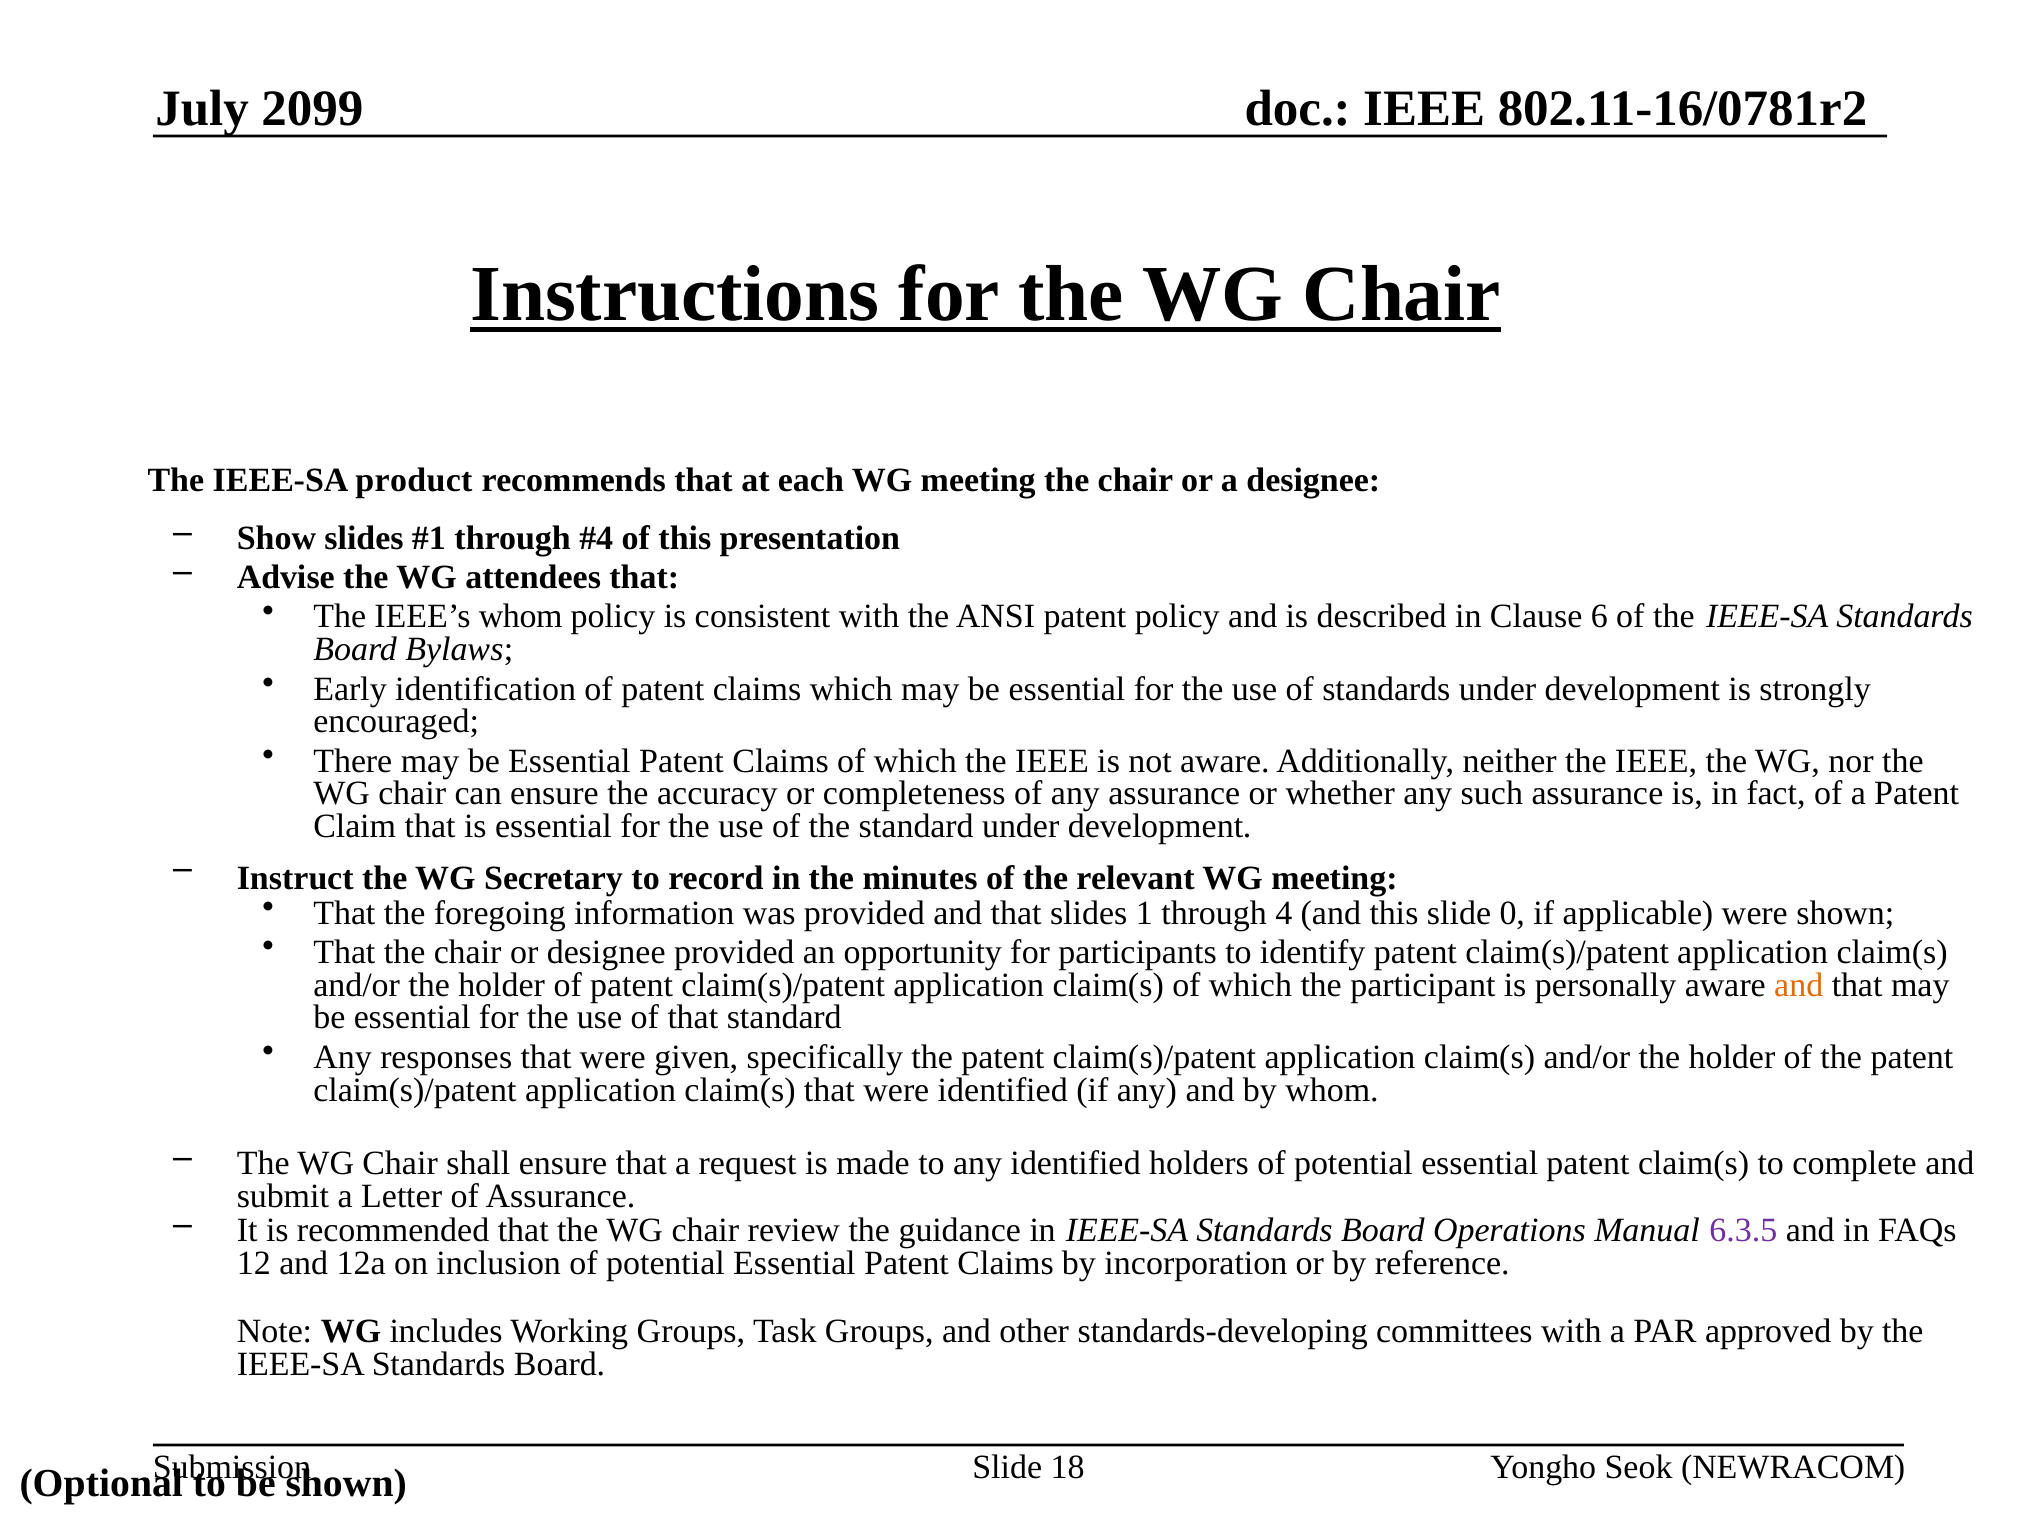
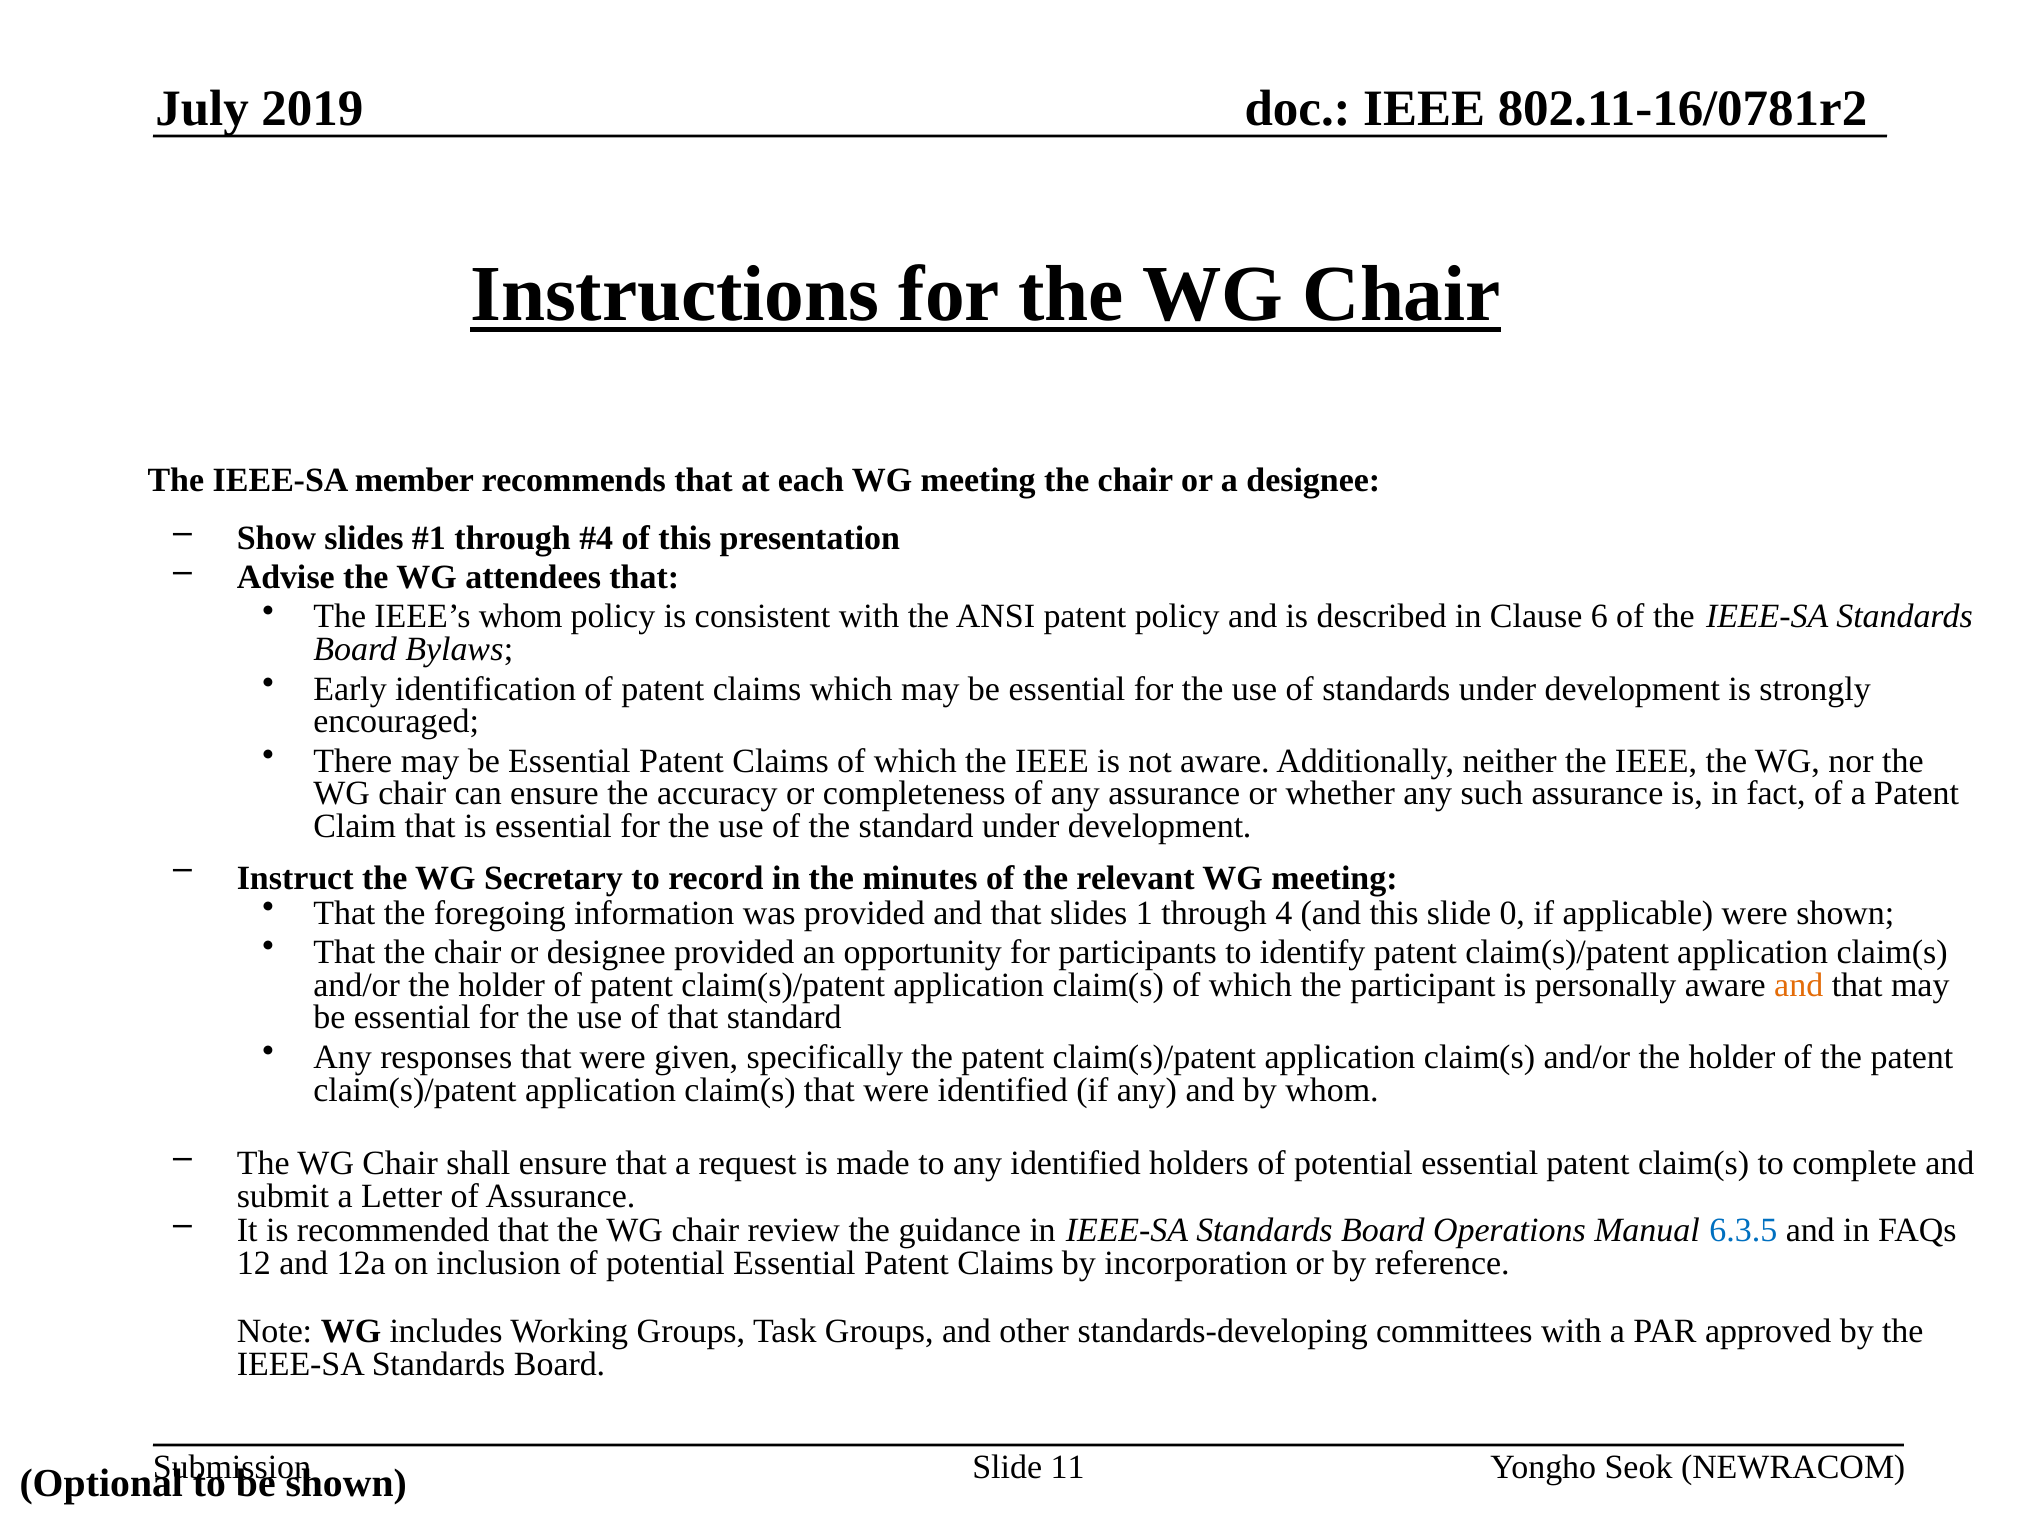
2099: 2099 -> 2019
product: product -> member
6.3.5 colour: purple -> blue
18: 18 -> 11
